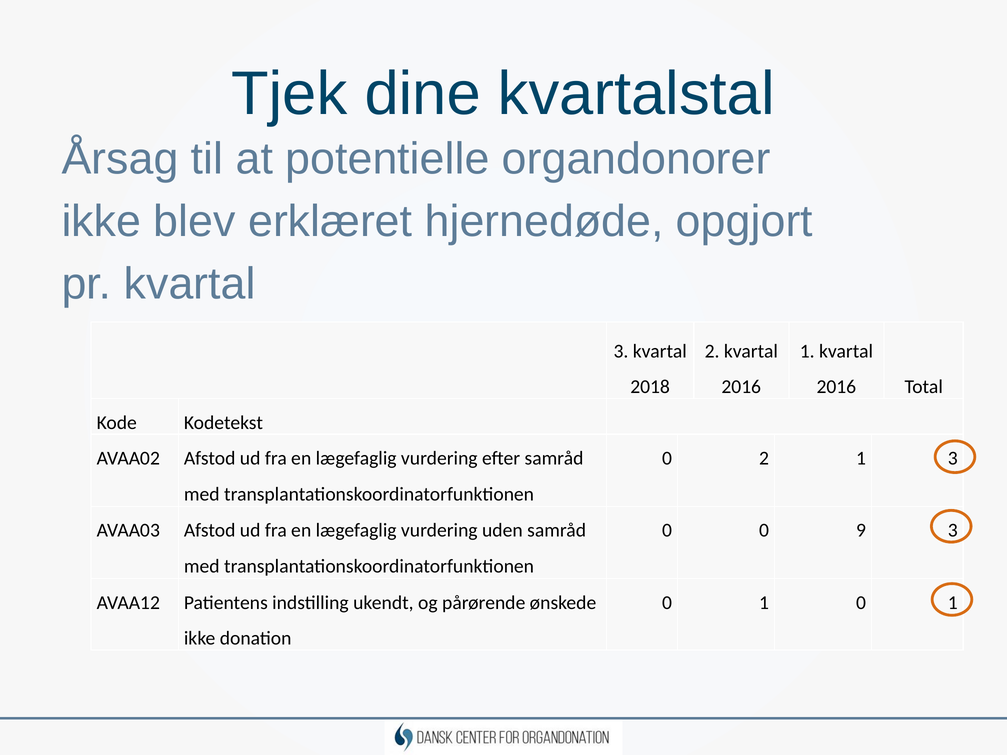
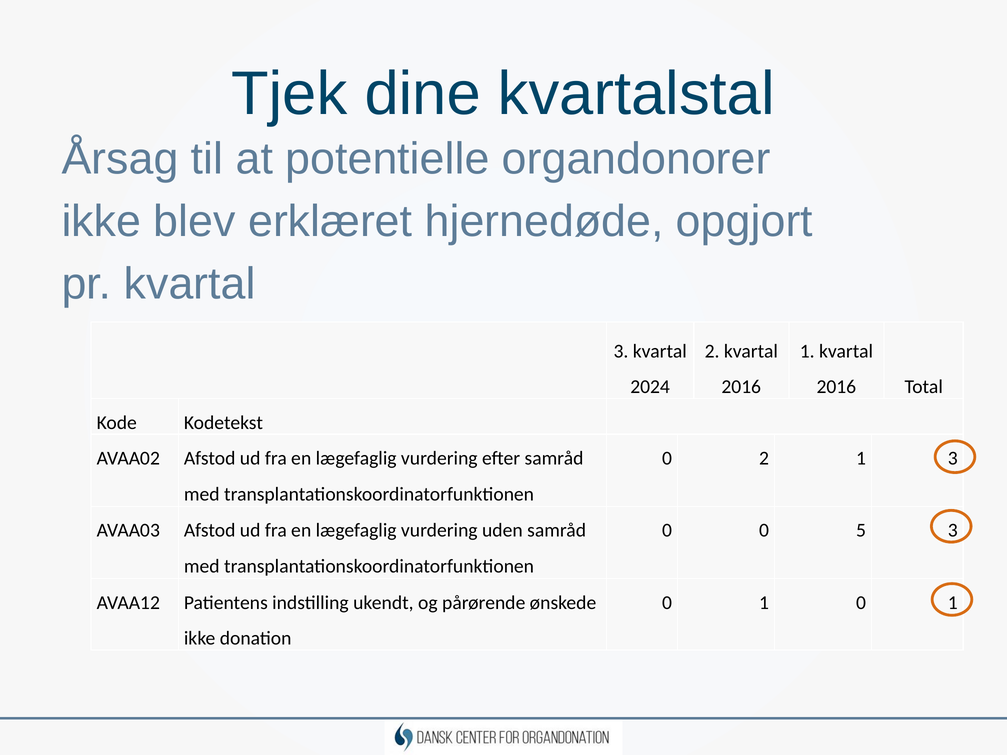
2018: 2018 -> 2024
9: 9 -> 5
